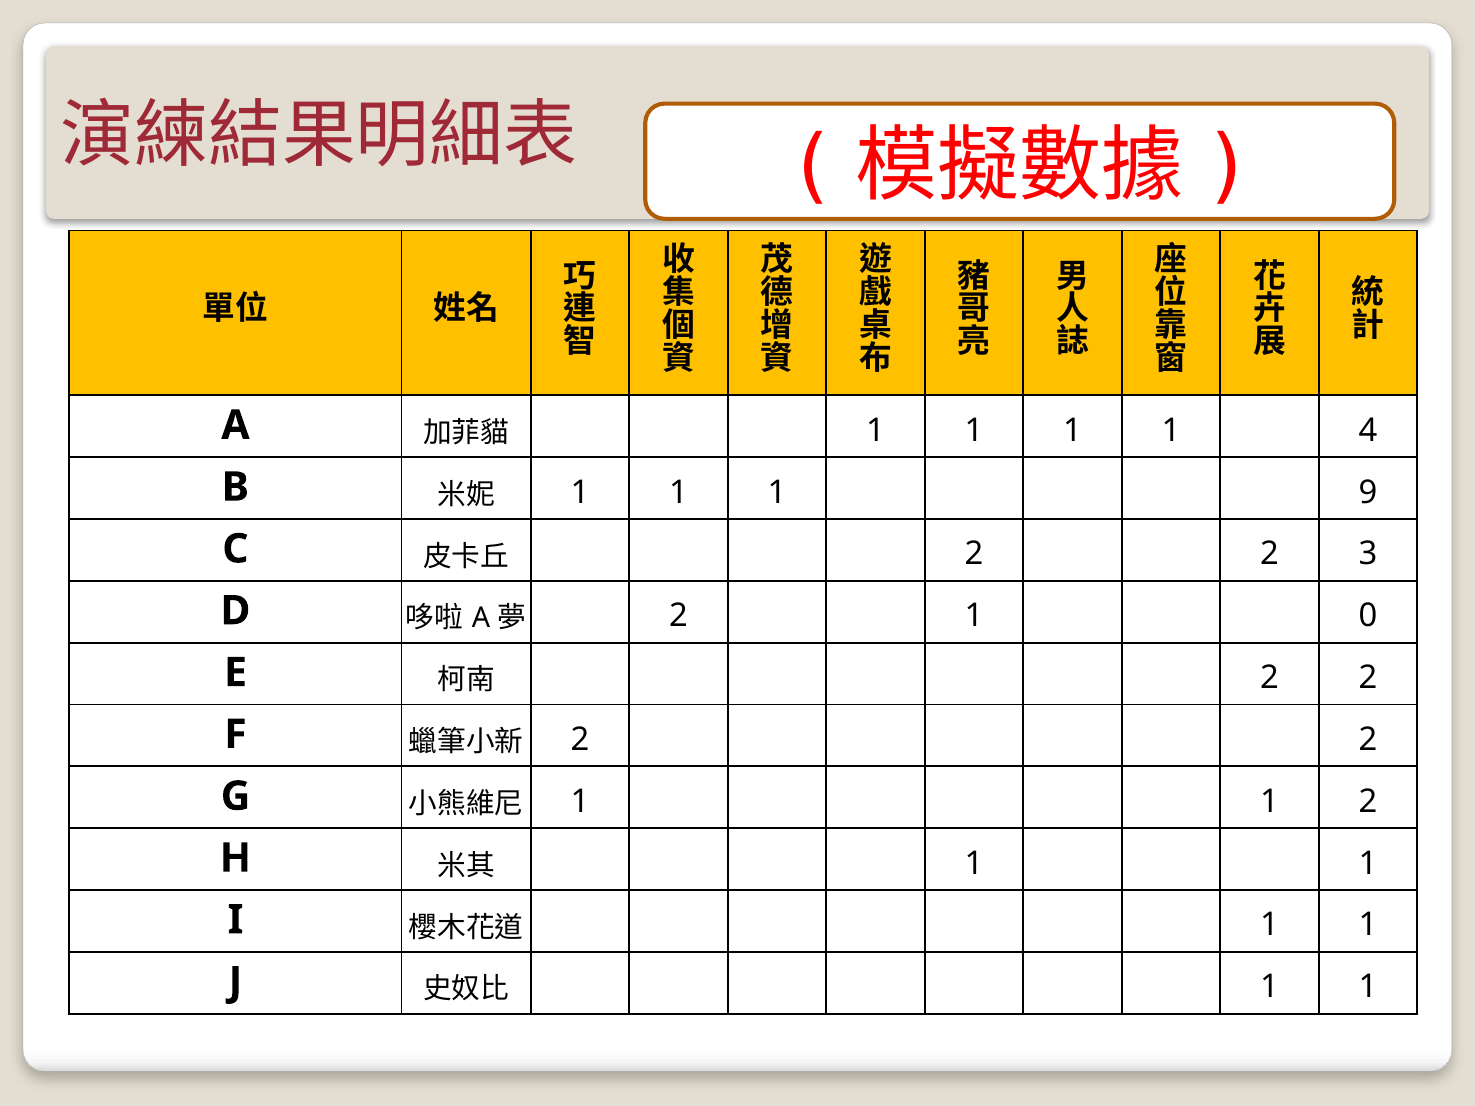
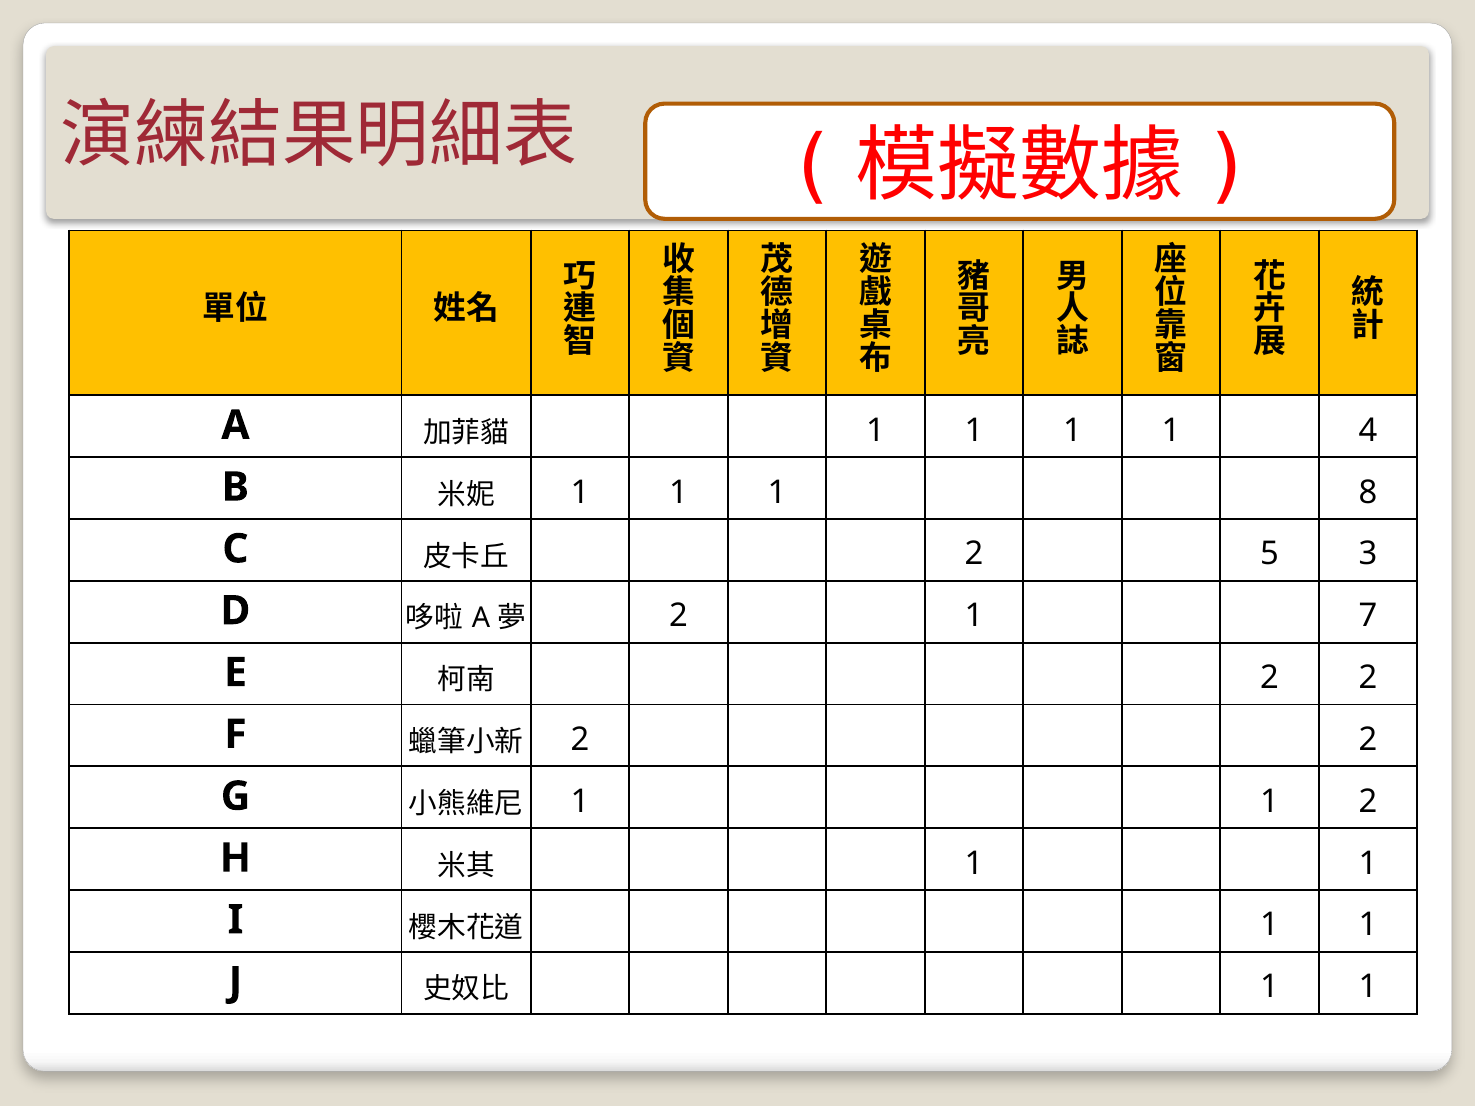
9: 9 -> 8
2 at (1270, 554): 2 -> 5
0: 0 -> 7
